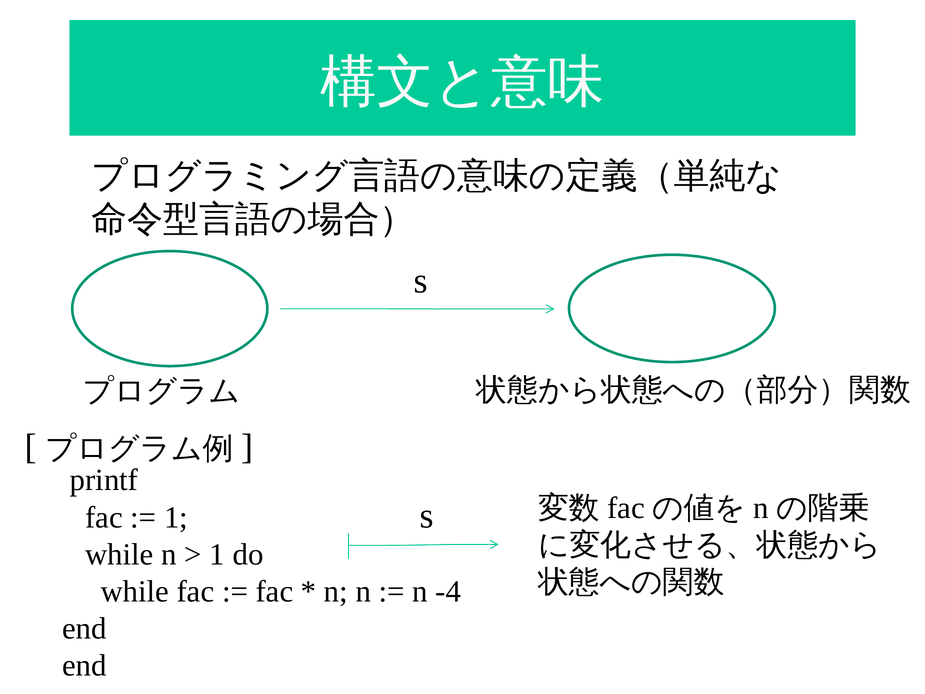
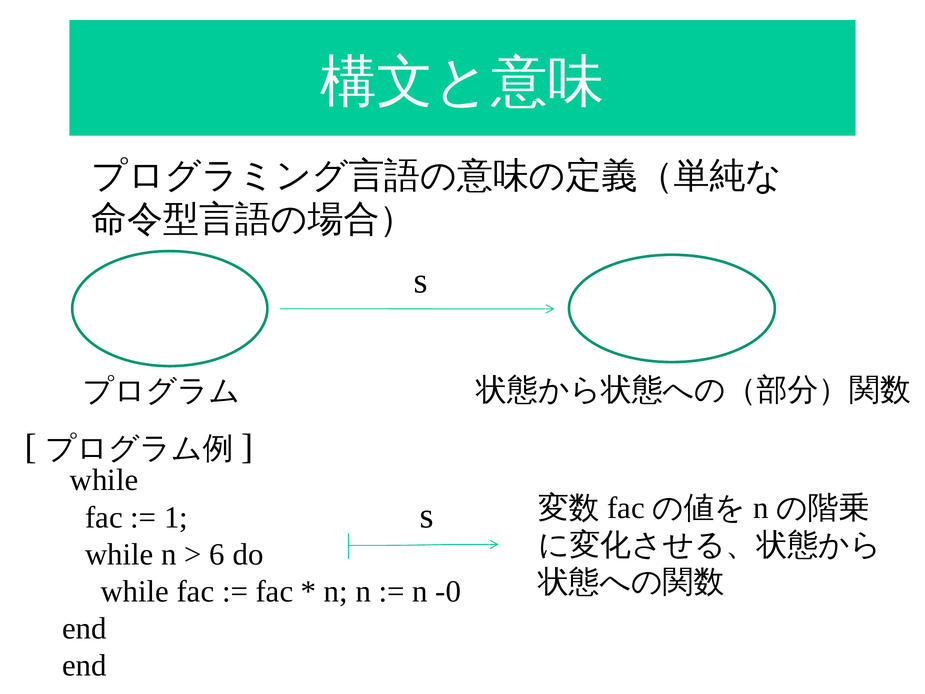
printf at (104, 480): printf -> while
1 at (217, 554): 1 -> 6
-4: -4 -> -0
